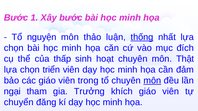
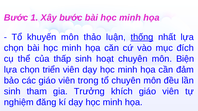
nguyện: nguyện -> khuyến
Thật: Thật -> Biện
môn at (152, 81) underline: present -> none
ngại at (12, 92): ngại -> sinh
chuyển: chuyển -> nghiệm
